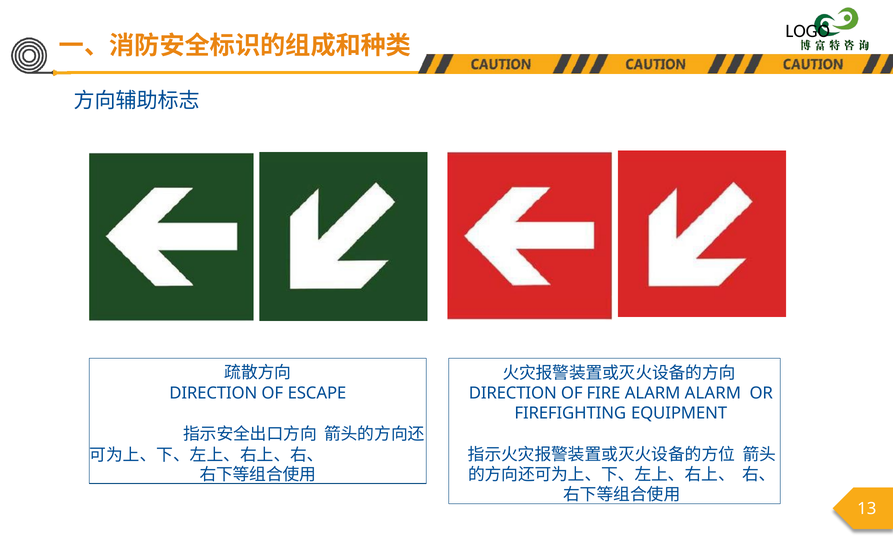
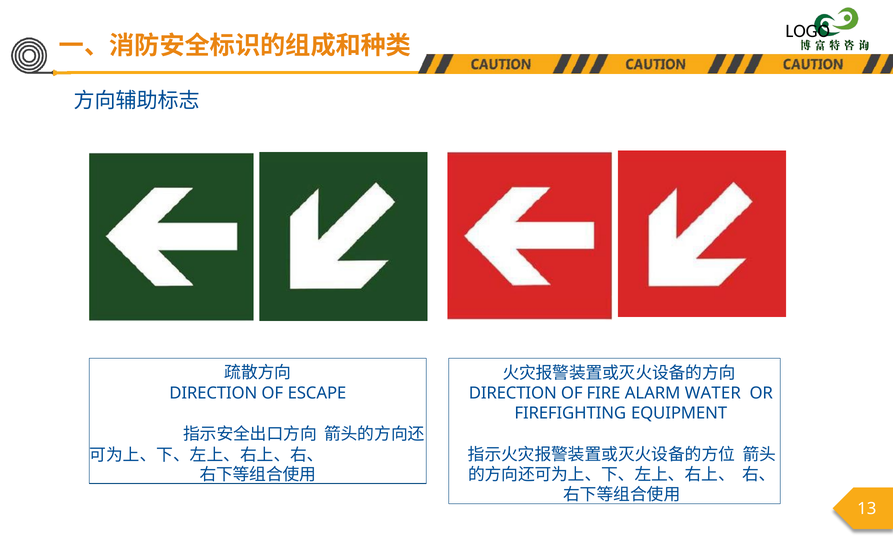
ALARM ALARM: ALARM -> WATER
